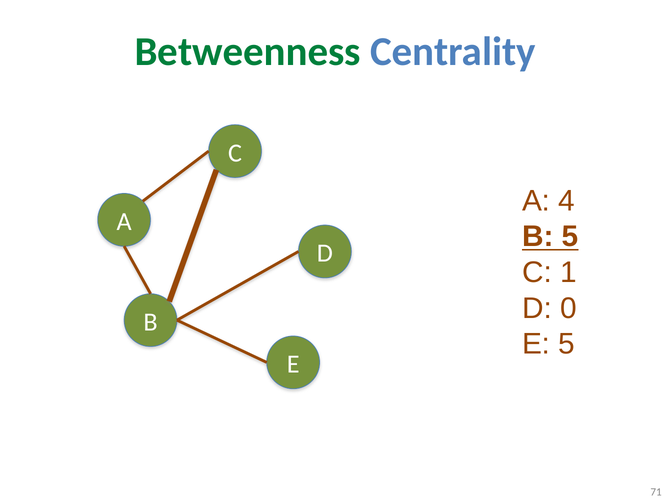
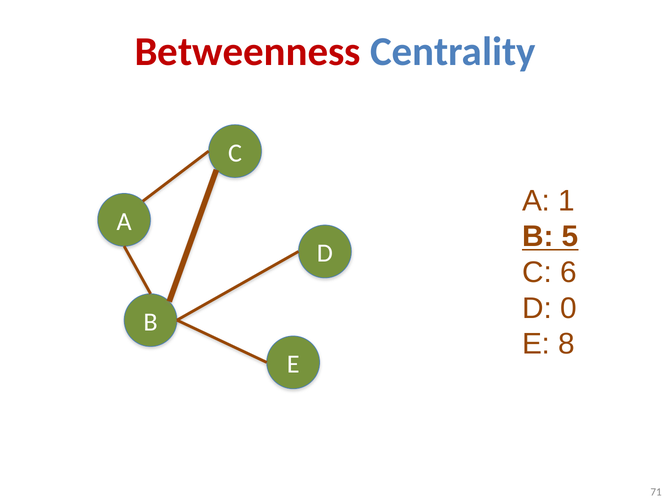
Betweenness colour: green -> red
4: 4 -> 1
1: 1 -> 6
E 5: 5 -> 8
